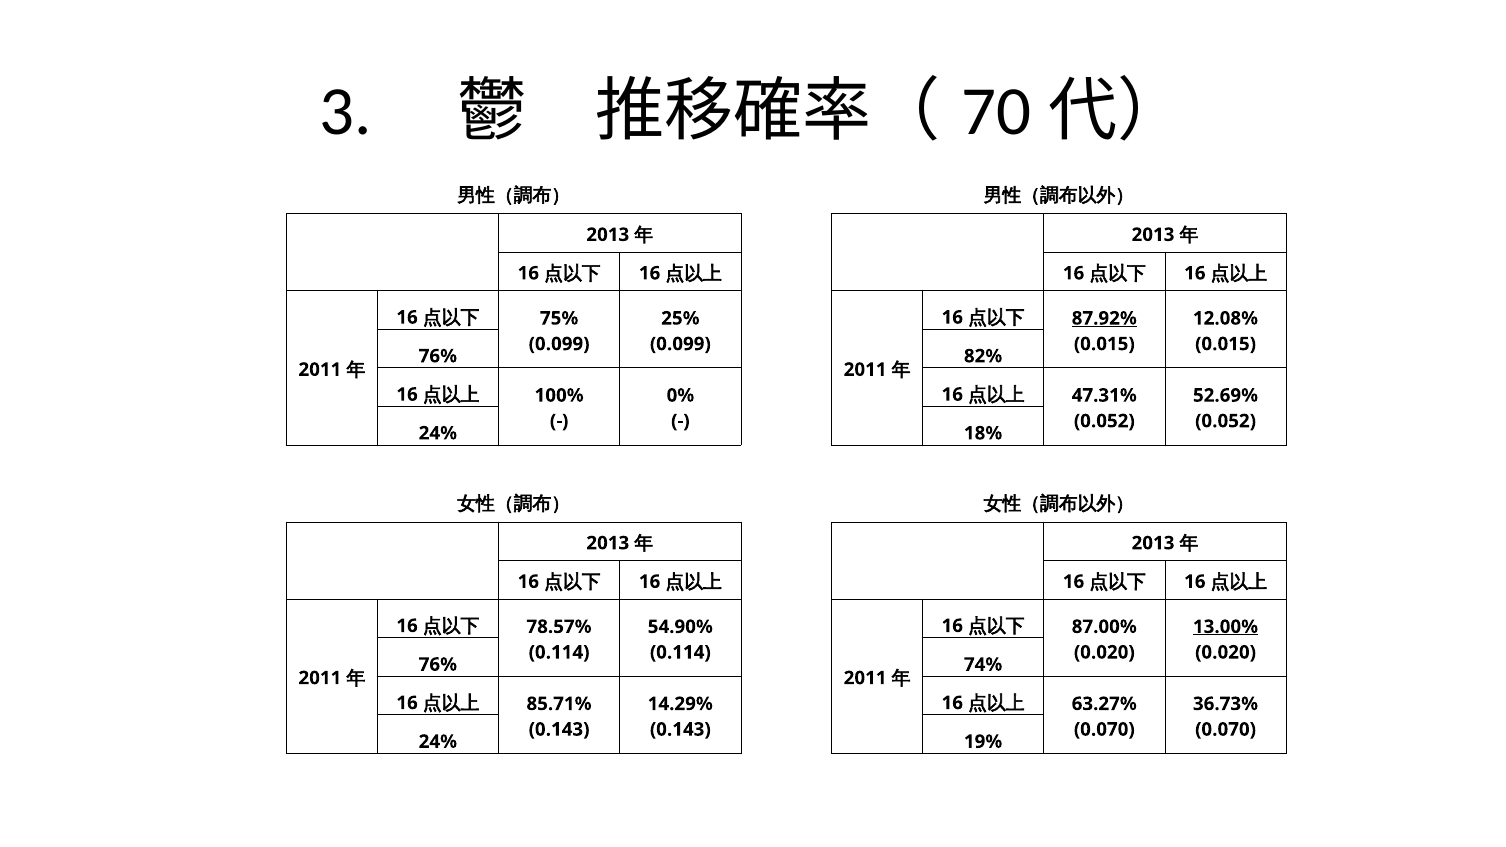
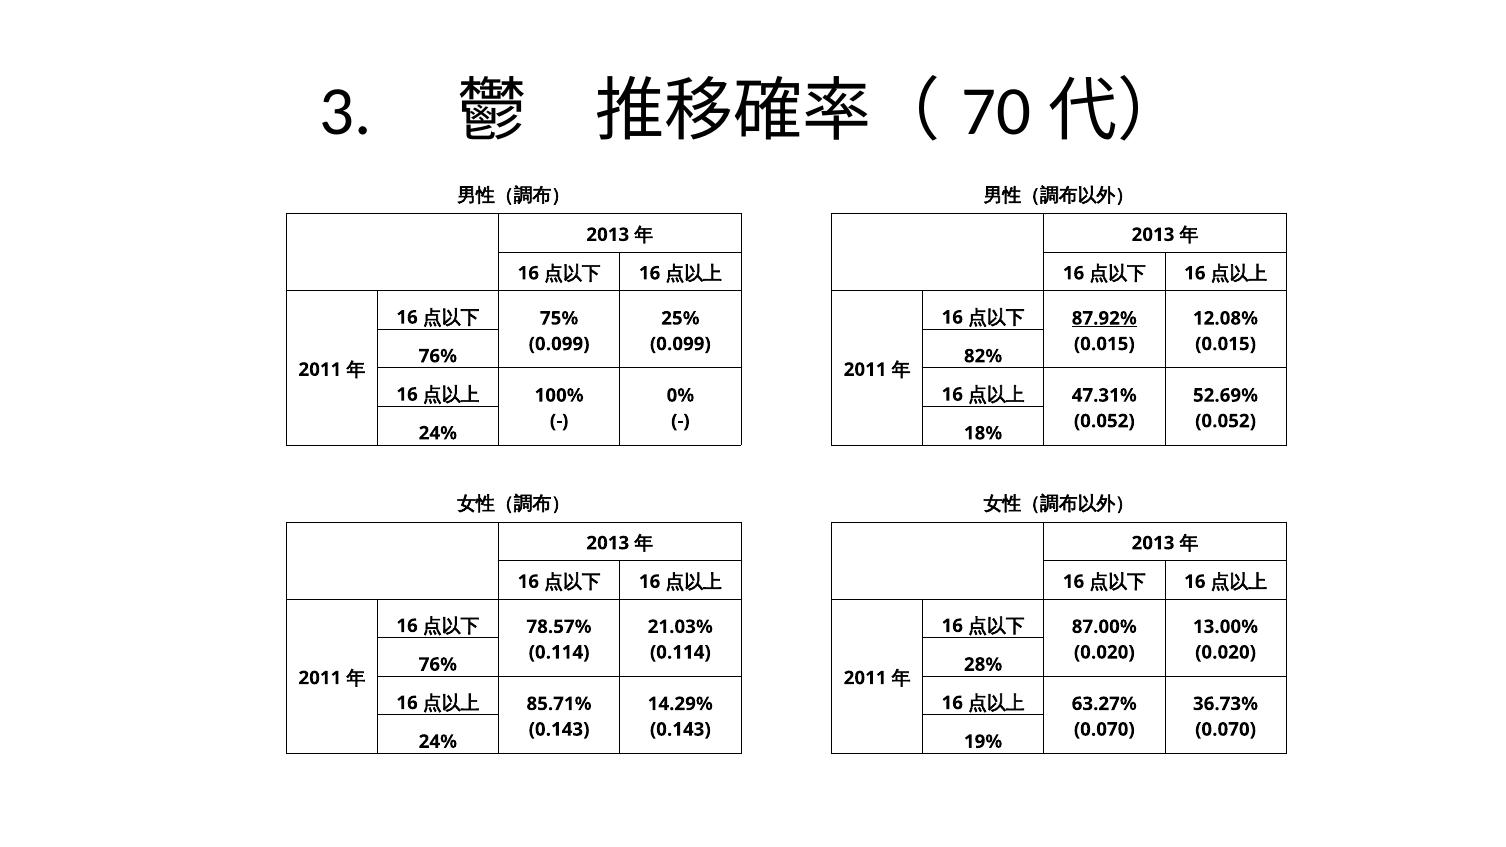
54.90%: 54.90% -> 21.03%
13.00% underline: present -> none
74%: 74% -> 28%
